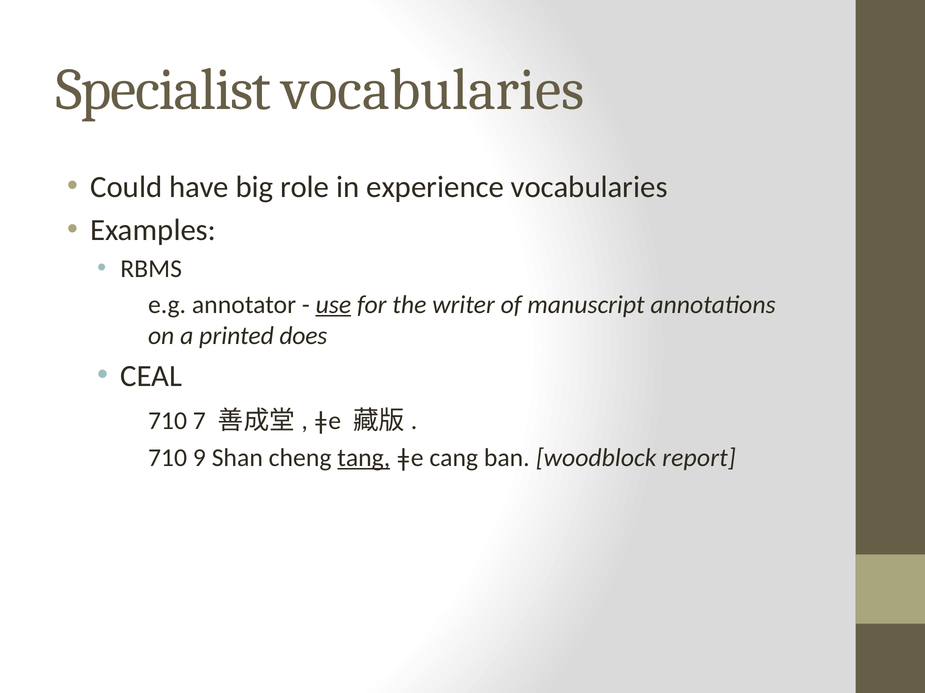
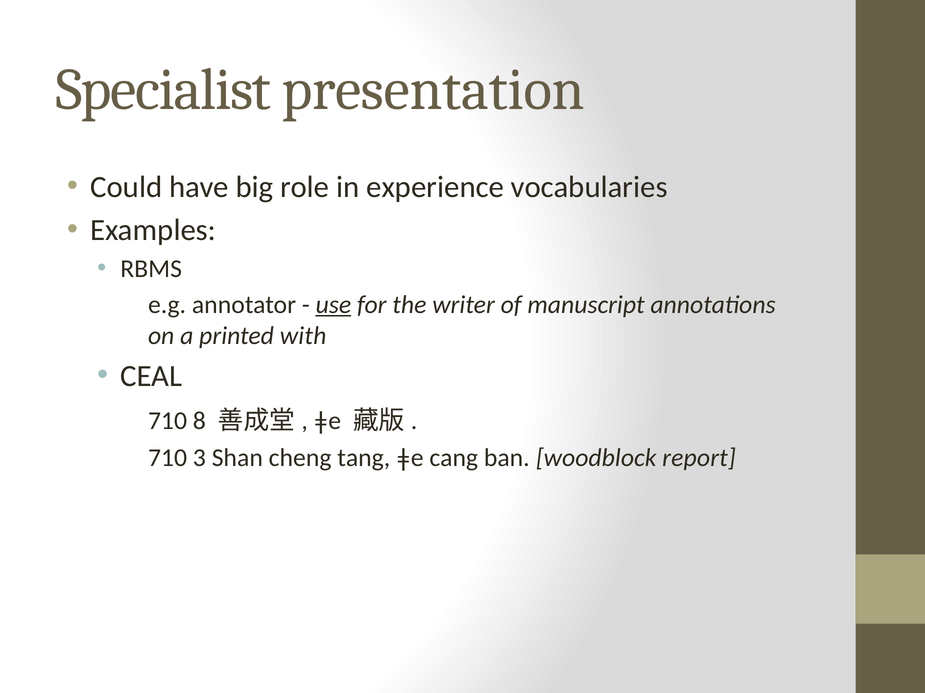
Specialist vocabularies: vocabularies -> presentation
does: does -> with
7: 7 -> 8
9: 9 -> 3
tang underline: present -> none
